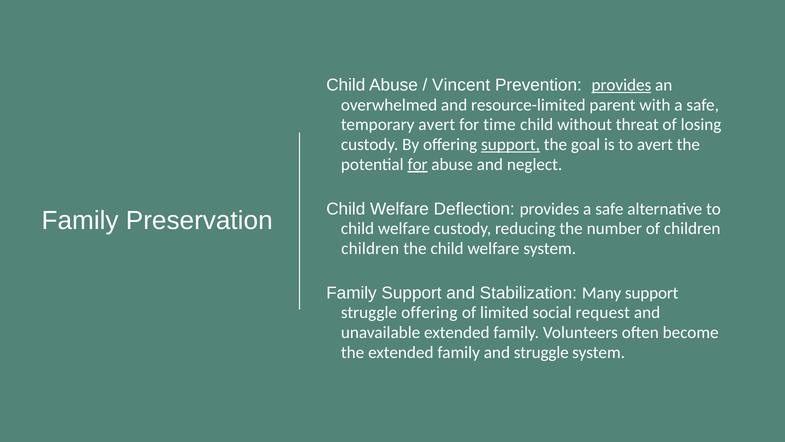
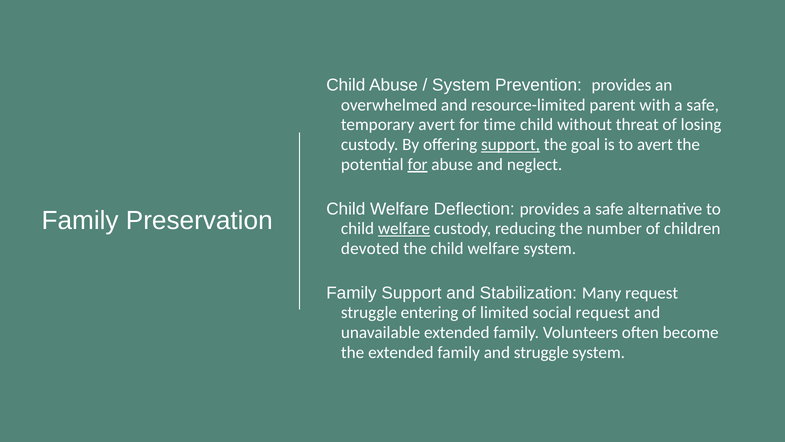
Vincent at (461, 85): Vincent -> System
provides at (621, 85) underline: present -> none
welfare at (404, 228) underline: none -> present
children at (370, 248): children -> devoted
Many support: support -> request
struggle offering: offering -> entering
